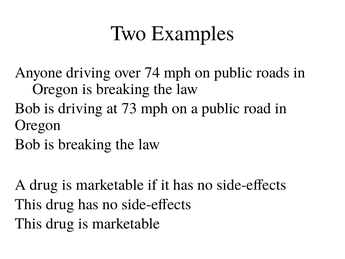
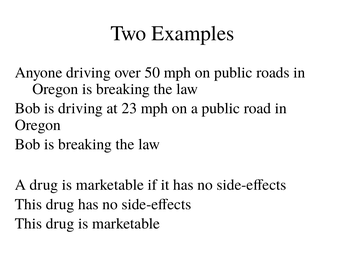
74: 74 -> 50
73: 73 -> 23
